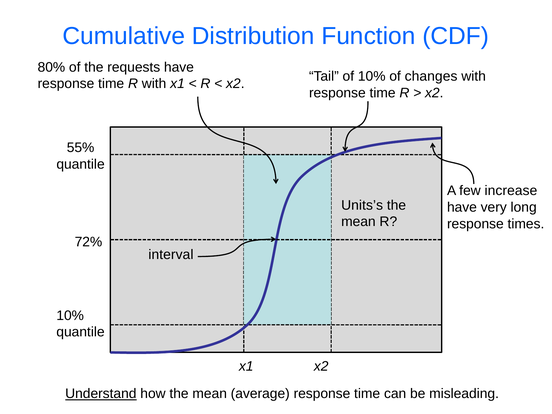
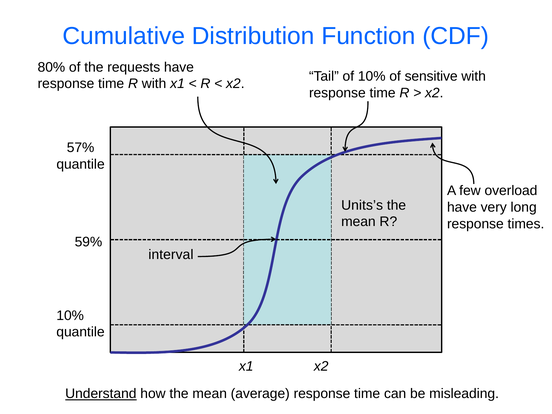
changes: changes -> sensitive
55%: 55% -> 57%
increase: increase -> overload
72%: 72% -> 59%
